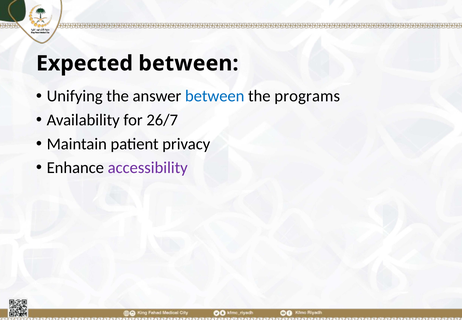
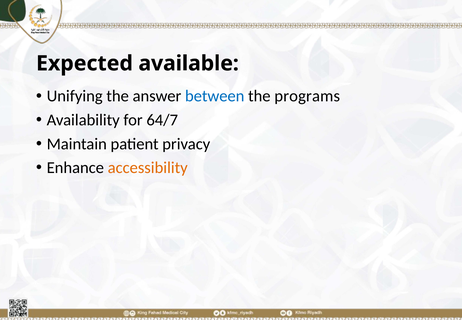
Expected between: between -> available
26/7: 26/7 -> 64/7
accessibility colour: purple -> orange
